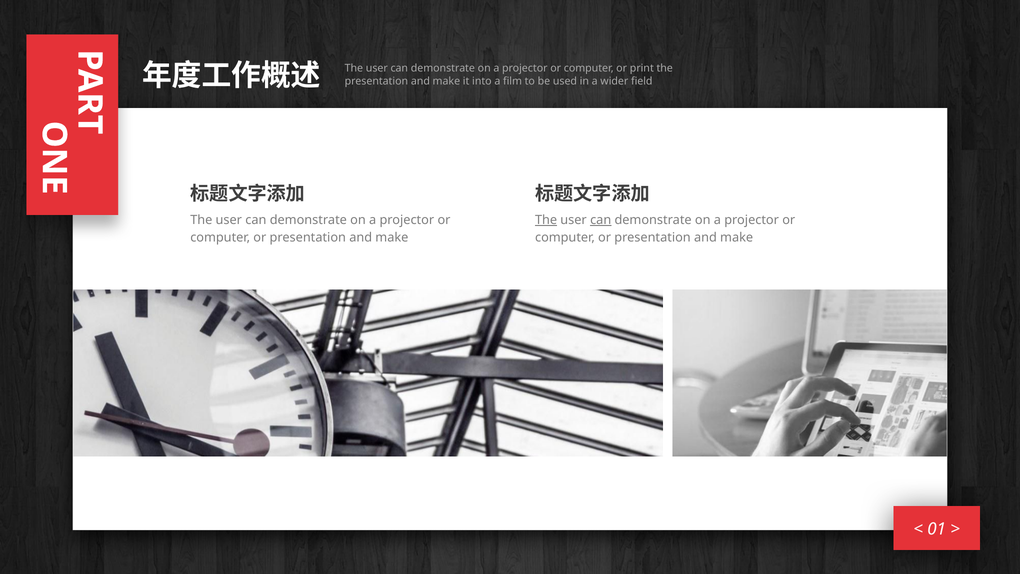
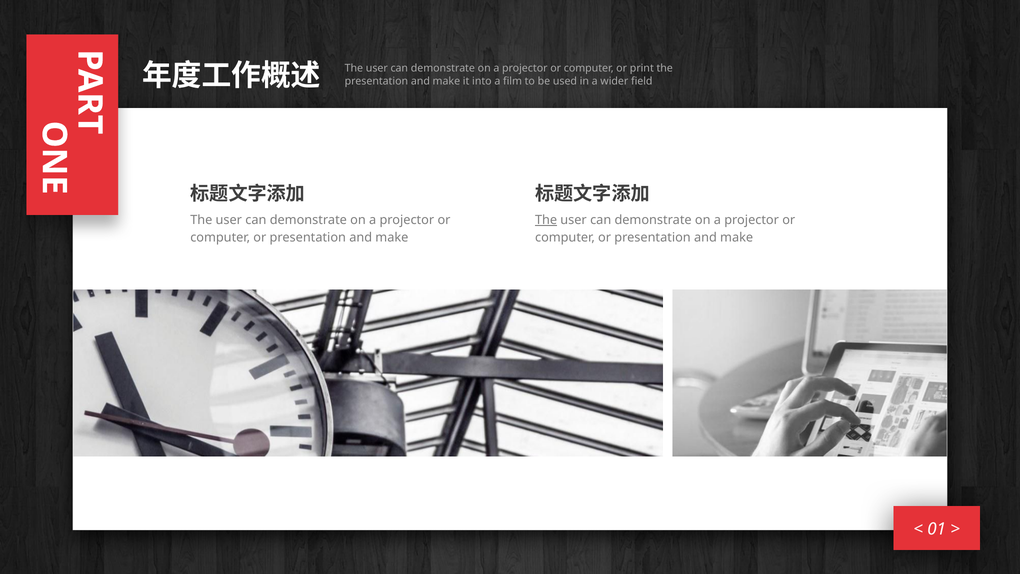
can at (601, 220) underline: present -> none
